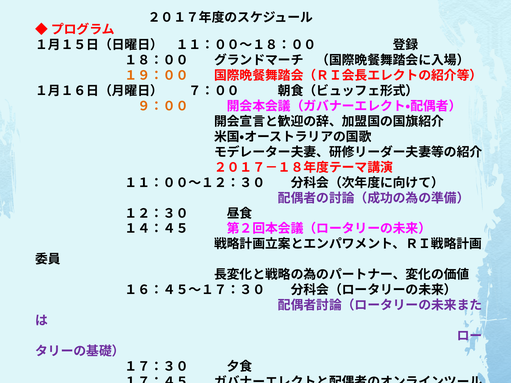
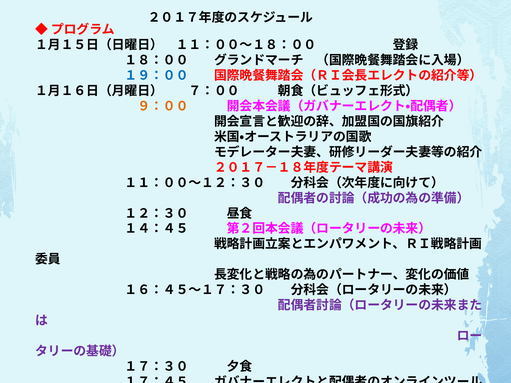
１９：００ colour: orange -> blue
